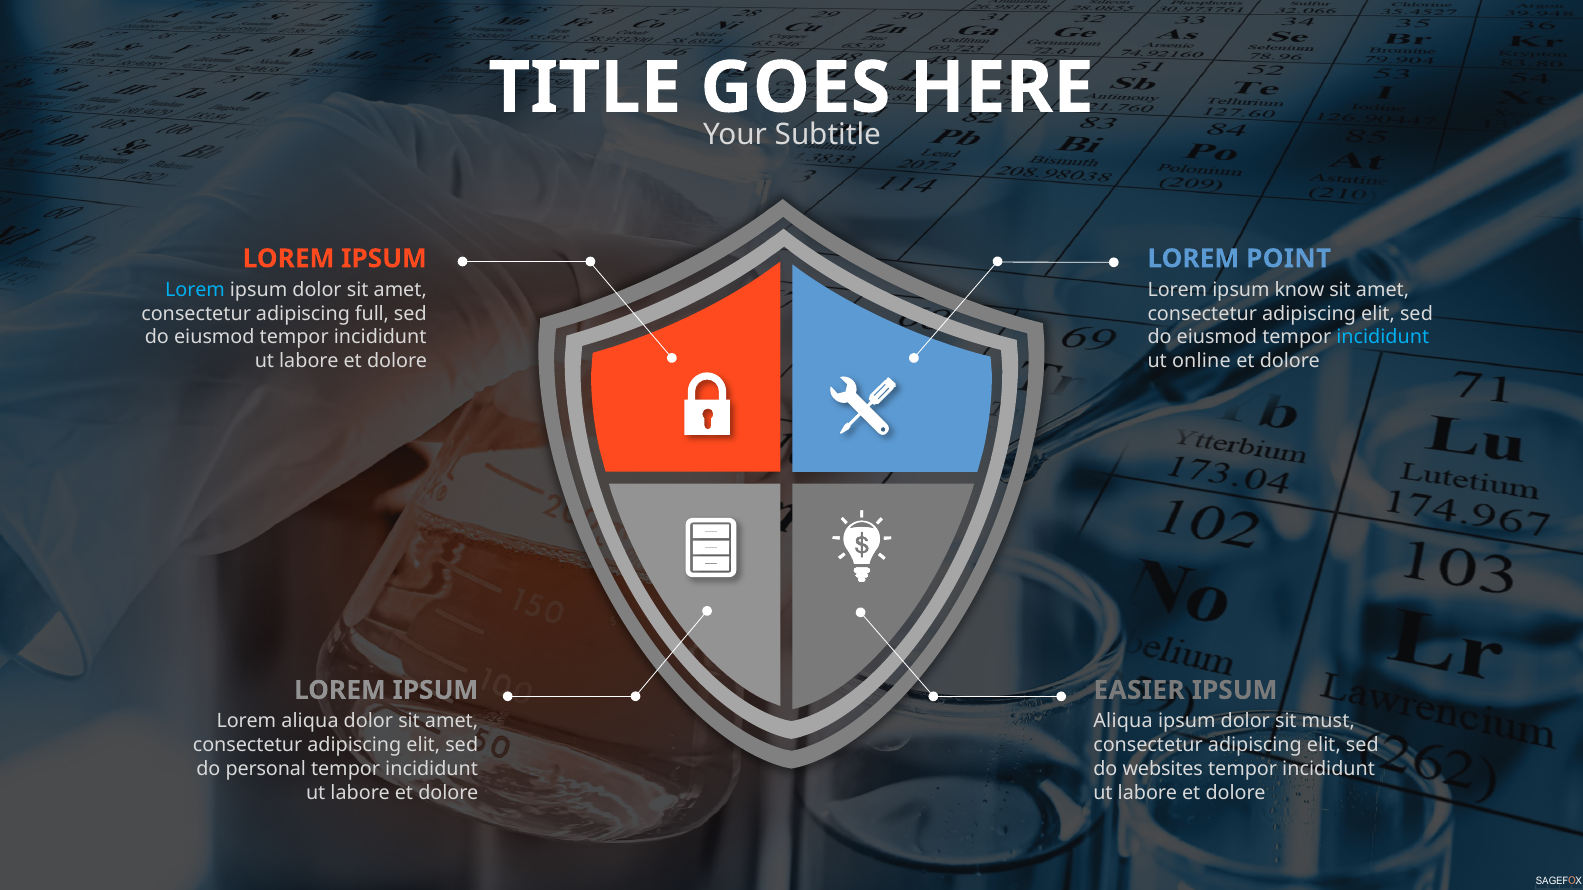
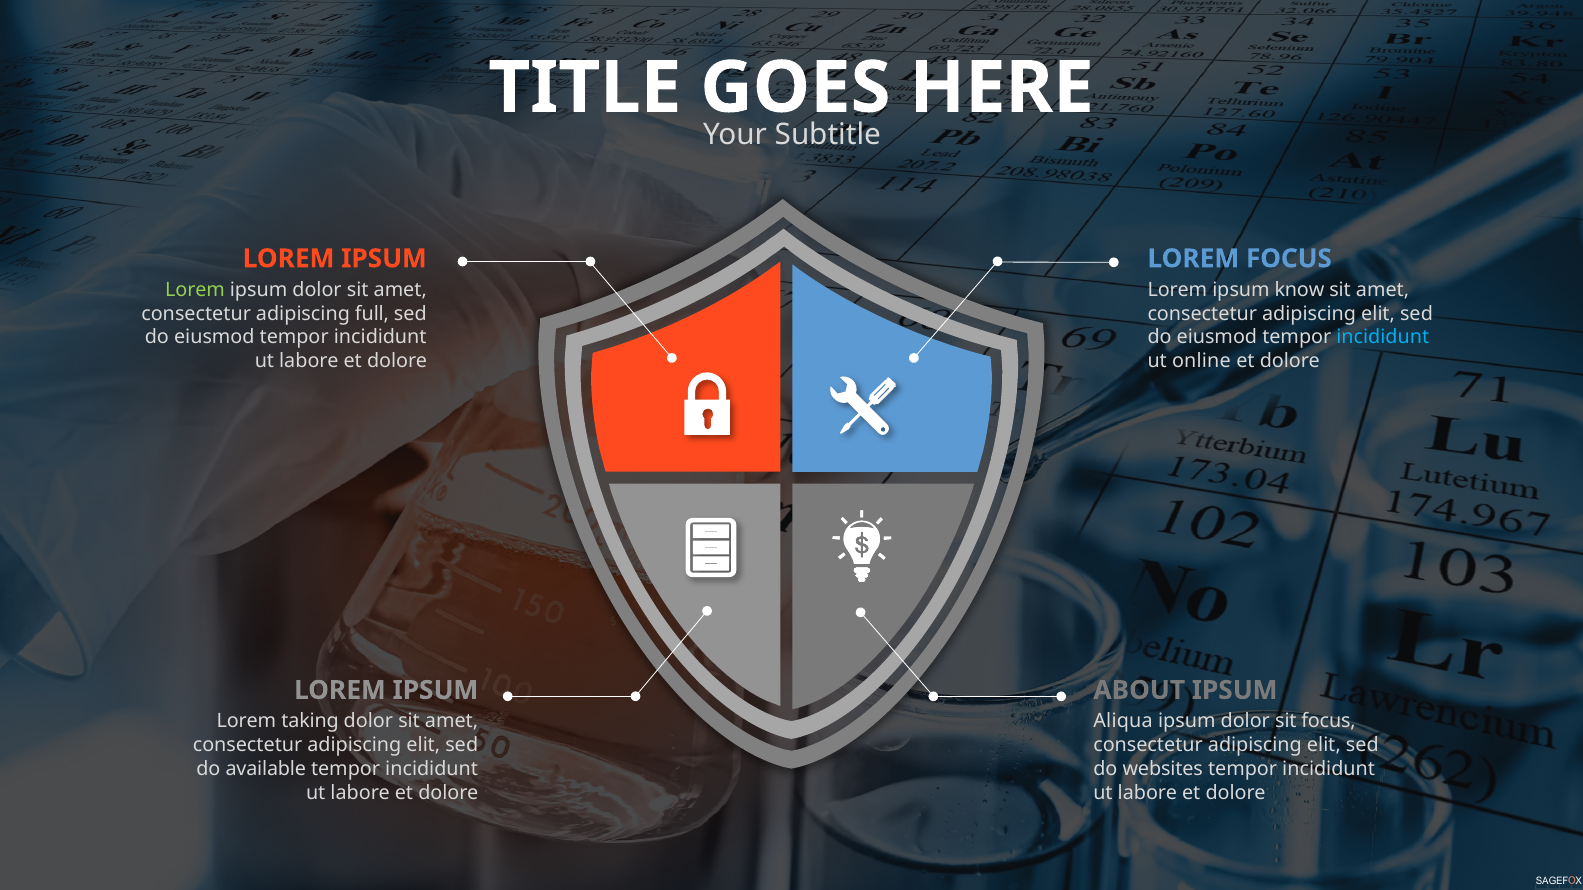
LOREM POINT: POINT -> FOCUS
Lorem at (195, 290) colour: light blue -> light green
EASIER: EASIER -> ABOUT
Lorem aliqua: aliqua -> taking
sit must: must -> focus
personal: personal -> available
